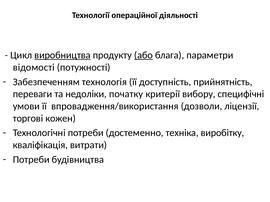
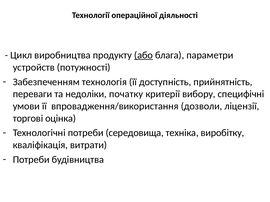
виробництва underline: present -> none
відомості: відомості -> устройств
кожен: кожен -> оцінка
достеменно: достеменно -> середовища
